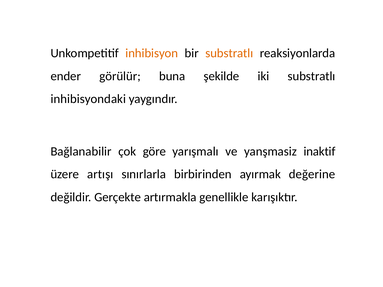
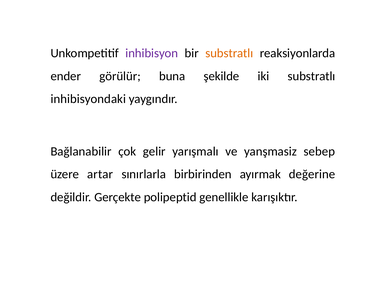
inhibisyon colour: orange -> purple
göre: göre -> gelir
inaktif: inaktif -> sebep
artışı: artışı -> artar
artırmakla: artırmakla -> polipeptid
